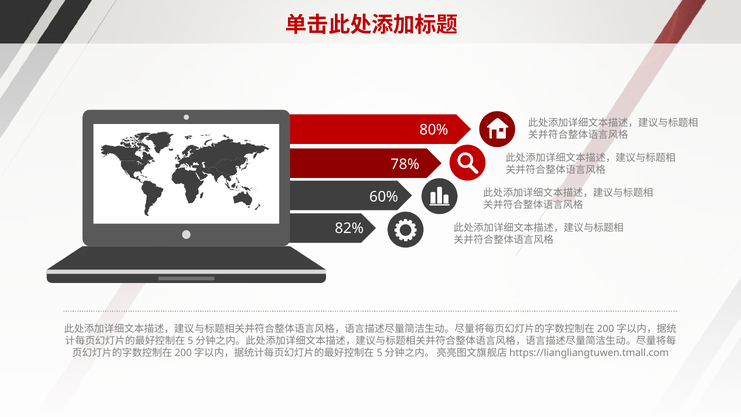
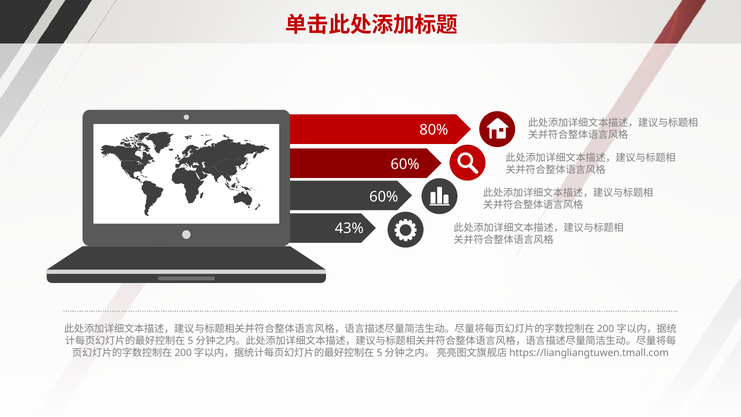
78% at (405, 164): 78% -> 60%
82%: 82% -> 43%
